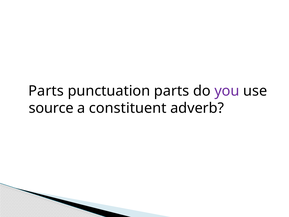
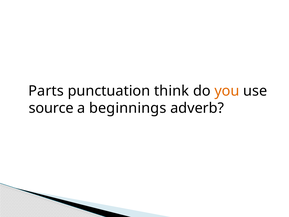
punctuation parts: parts -> think
you colour: purple -> orange
constituent: constituent -> beginnings
